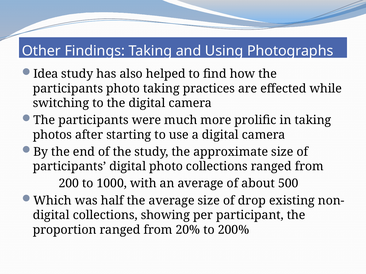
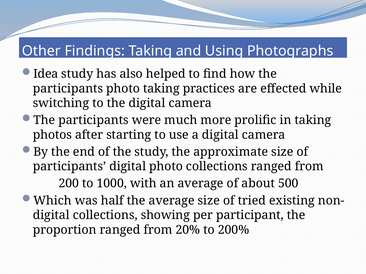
drop: drop -> tried
